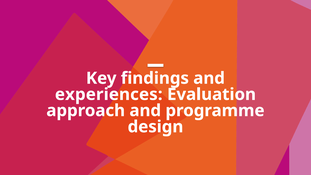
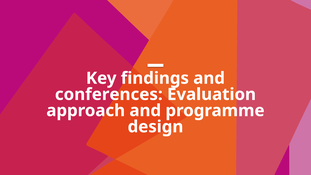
experiences: experiences -> conferences
